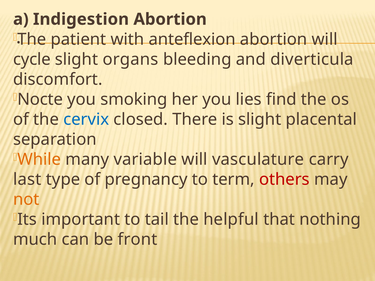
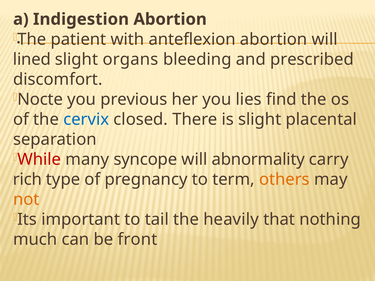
cycle: cycle -> lined
diverticula: diverticula -> prescribed
smoking: smoking -> previous
While colour: orange -> red
variable: variable -> syncope
vasculature: vasculature -> abnormality
last: last -> rich
others colour: red -> orange
helpful: helpful -> heavily
